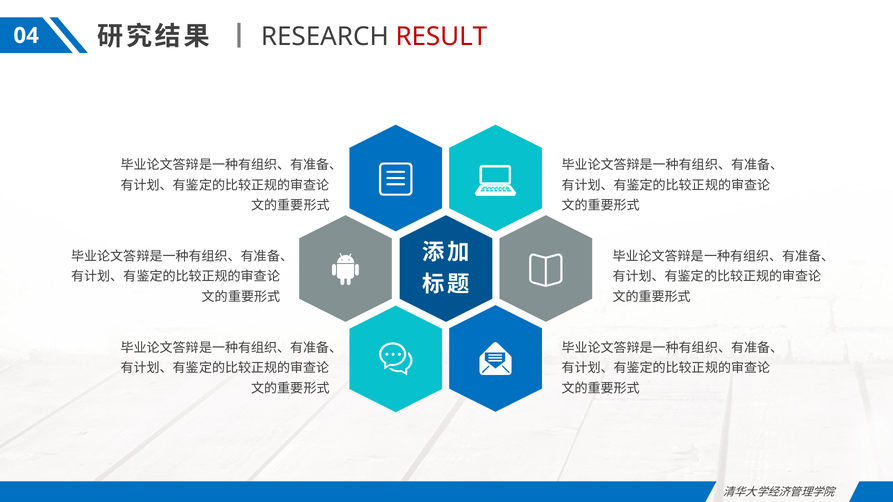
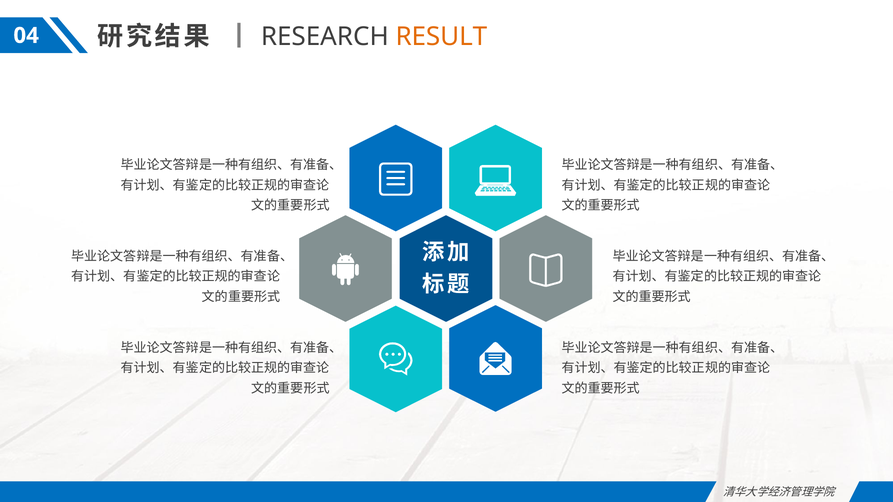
RESULT colour: red -> orange
